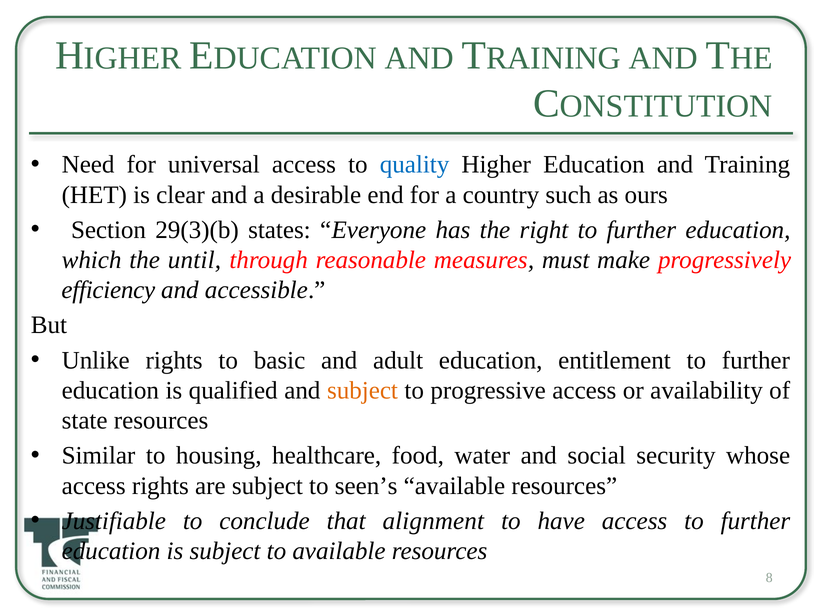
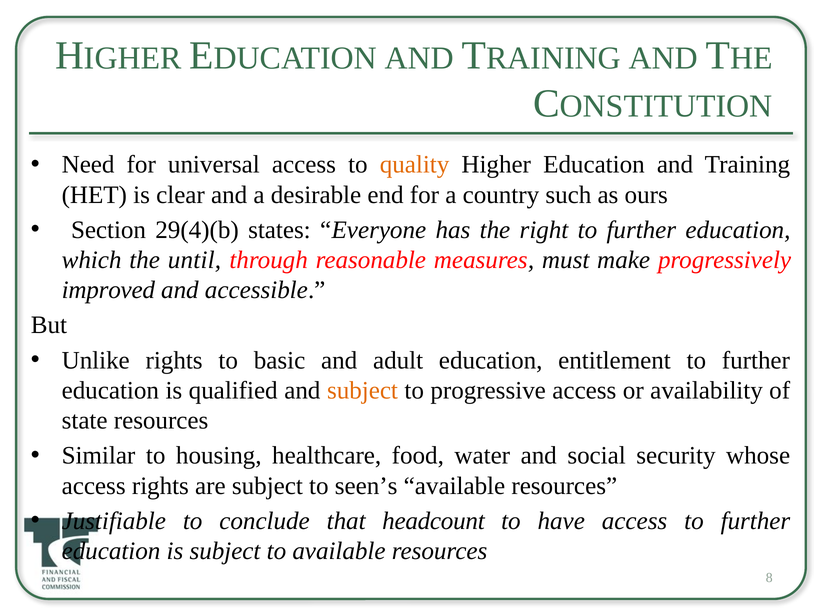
quality colour: blue -> orange
29(3)(b: 29(3)(b -> 29(4)(b
efficiency: efficiency -> improved
alignment: alignment -> headcount
